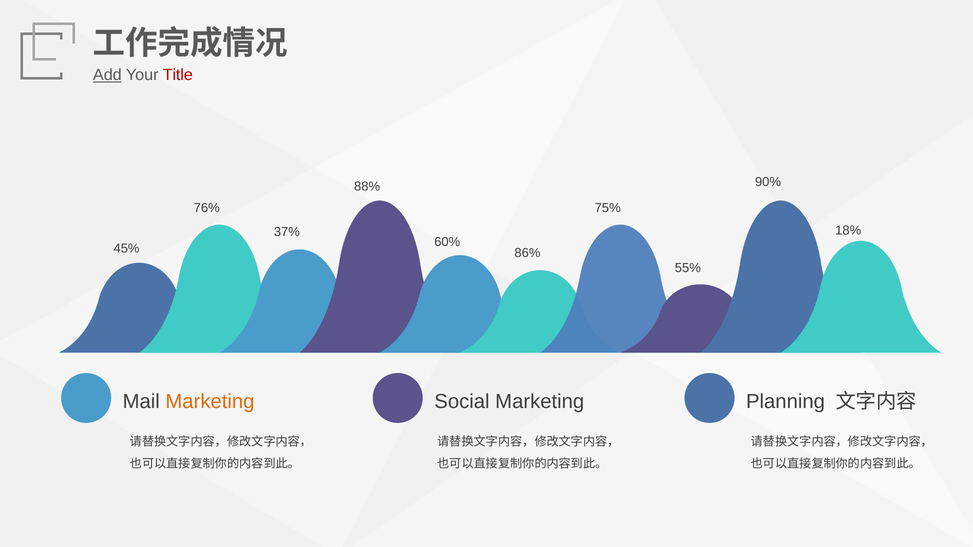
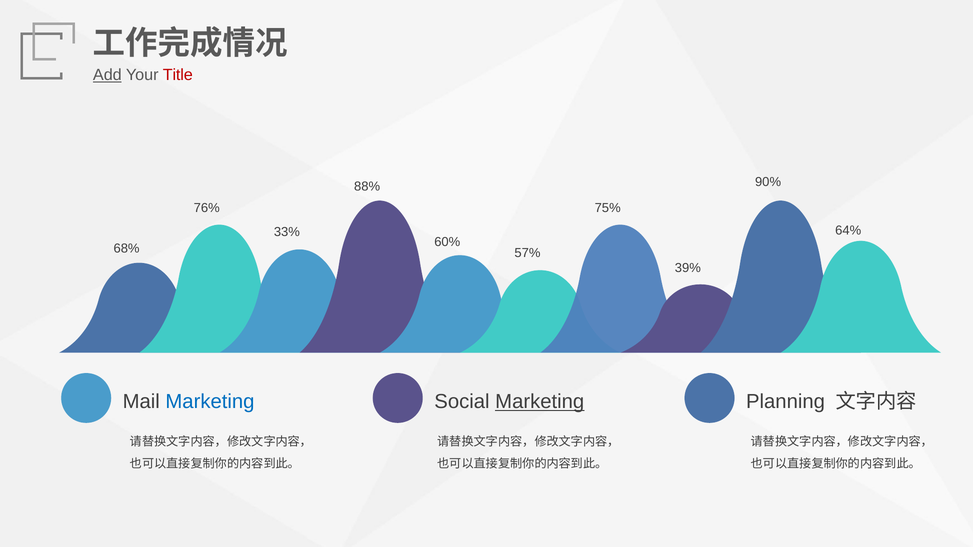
18%: 18% -> 64%
37%: 37% -> 33%
45%: 45% -> 68%
86%: 86% -> 57%
55%: 55% -> 39%
Marketing at (210, 402) colour: orange -> blue
Marketing at (540, 402) underline: none -> present
